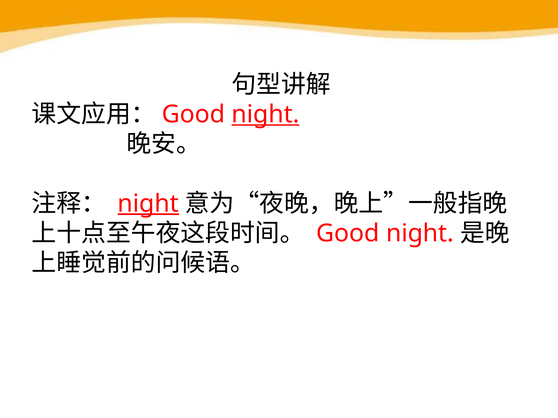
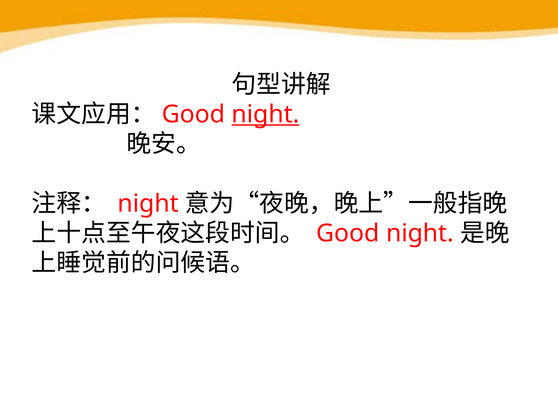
night at (148, 204) underline: present -> none
